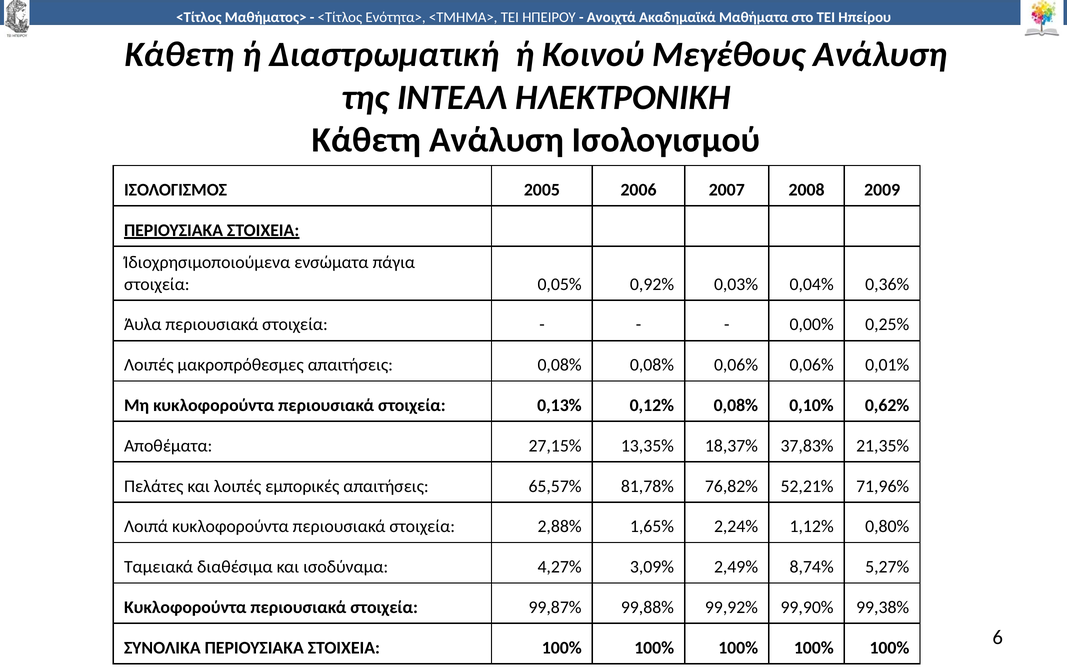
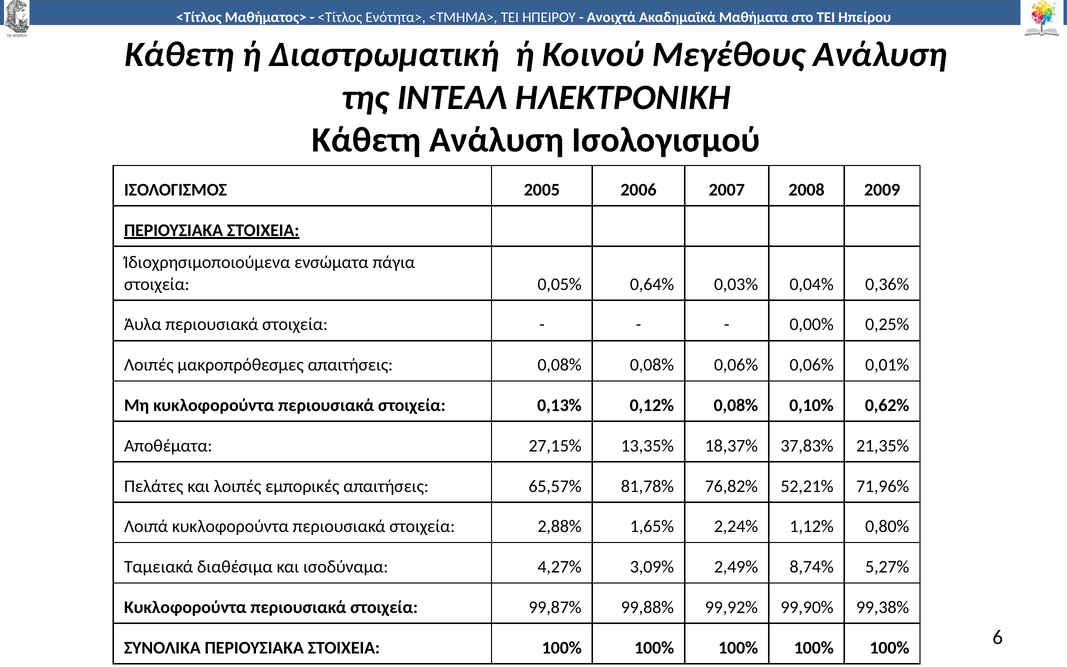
0,92%: 0,92% -> 0,64%
